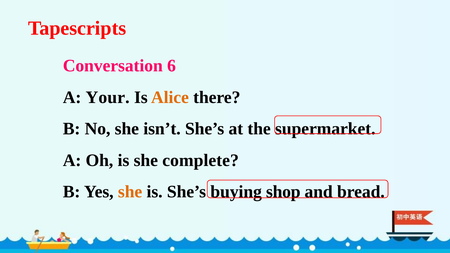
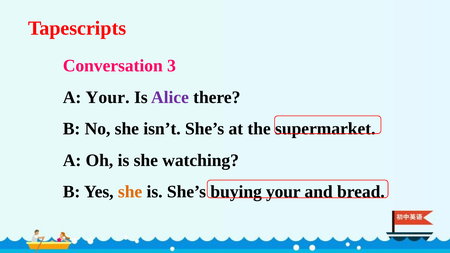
6: 6 -> 3
Alice colour: orange -> purple
complete: complete -> watching
buying shop: shop -> your
